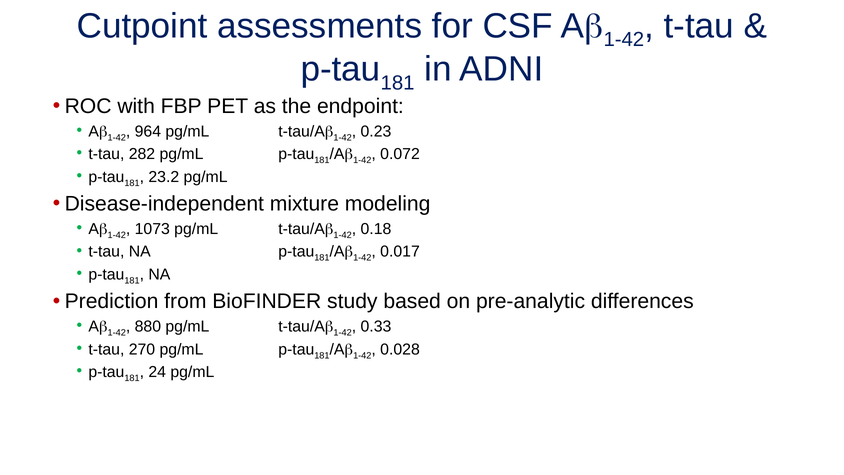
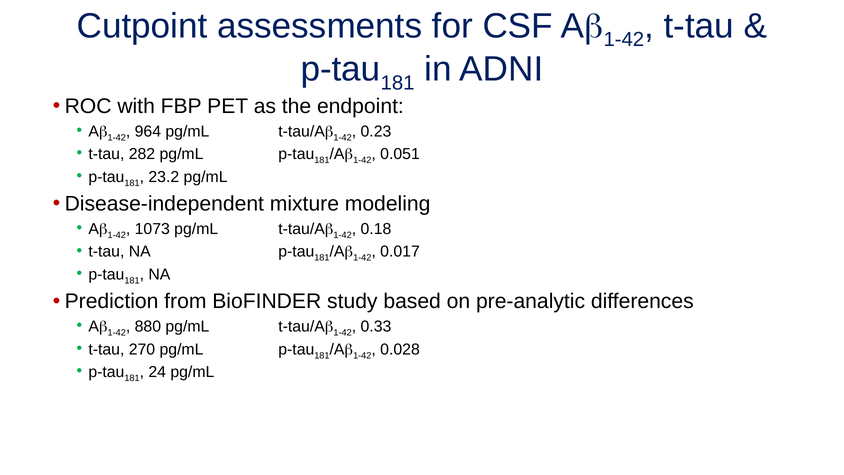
0.072: 0.072 -> 0.051
